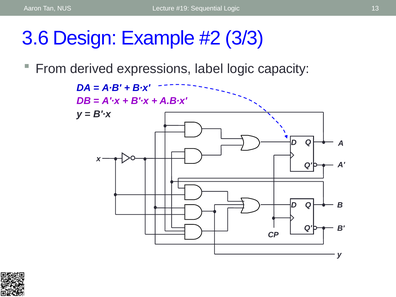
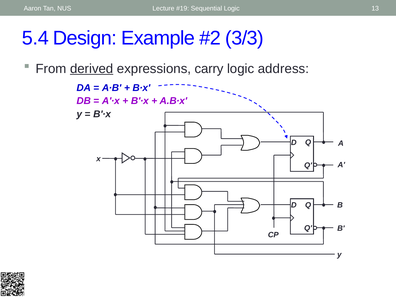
3.6: 3.6 -> 5.4
derived underline: none -> present
label: label -> carry
capacity: capacity -> address
